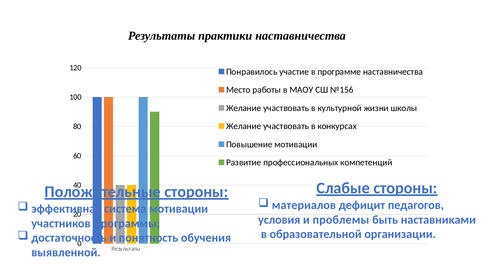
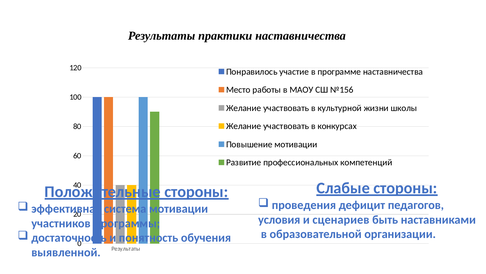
материалов: материалов -> проведения
проблемы: проблемы -> сценариев
